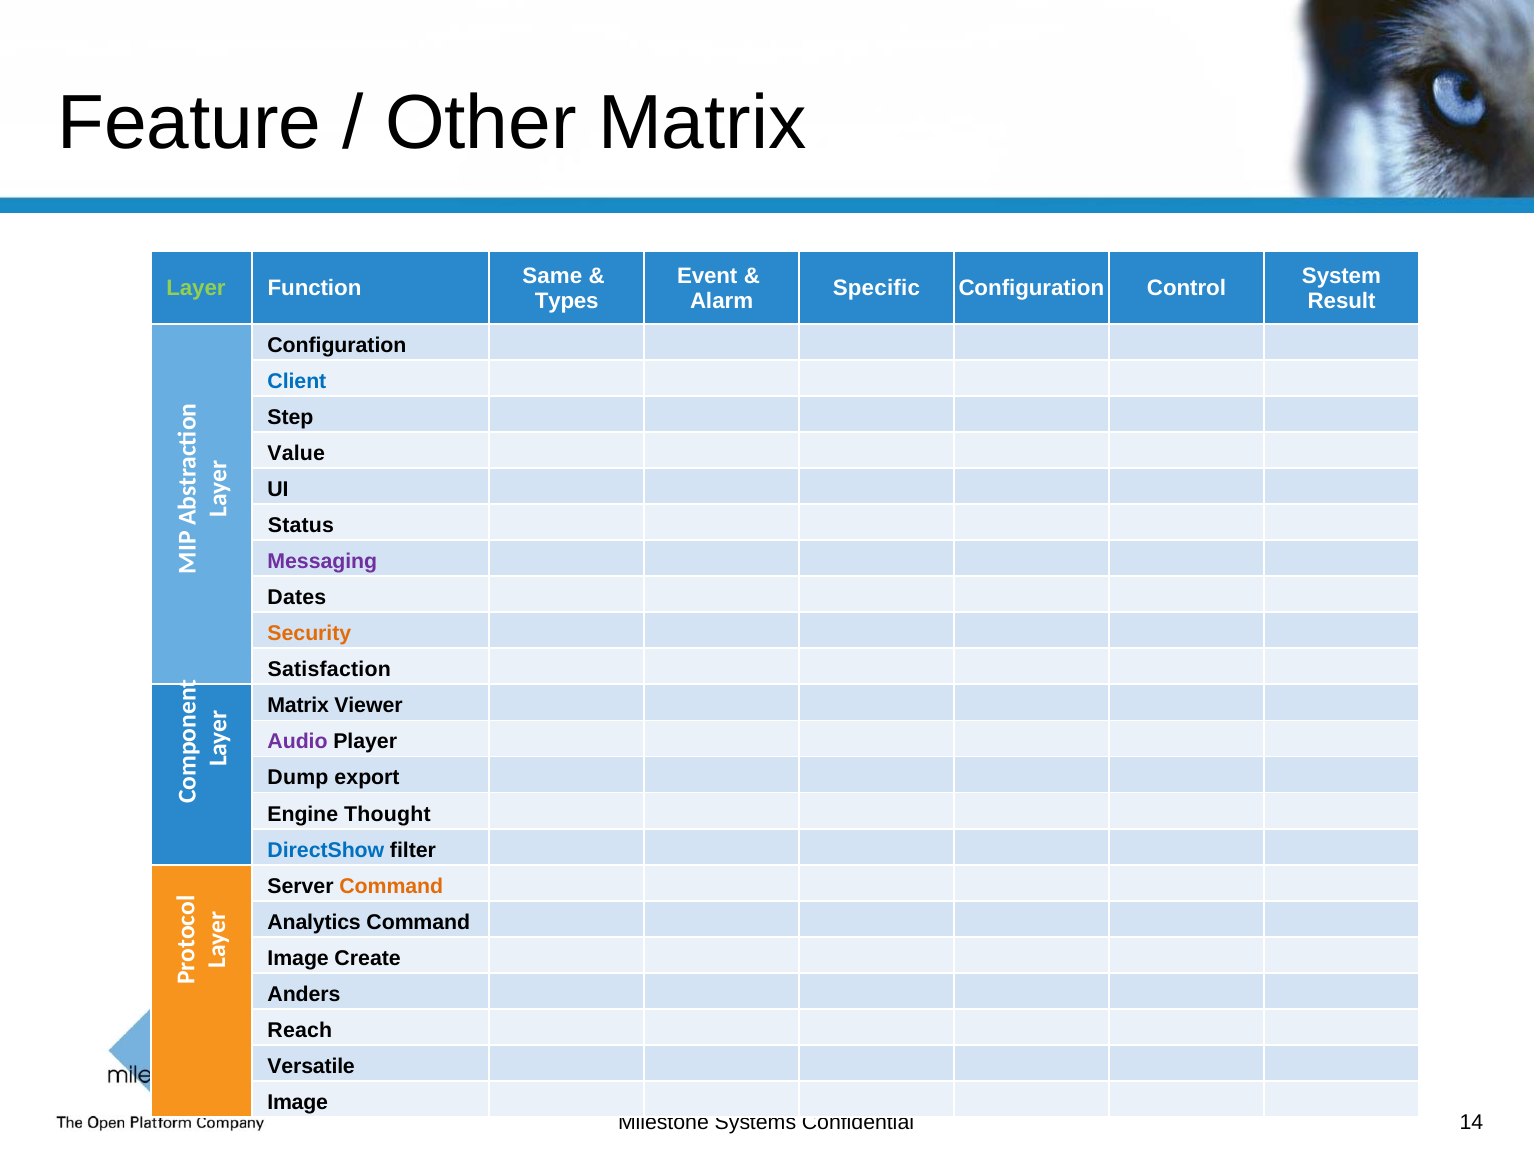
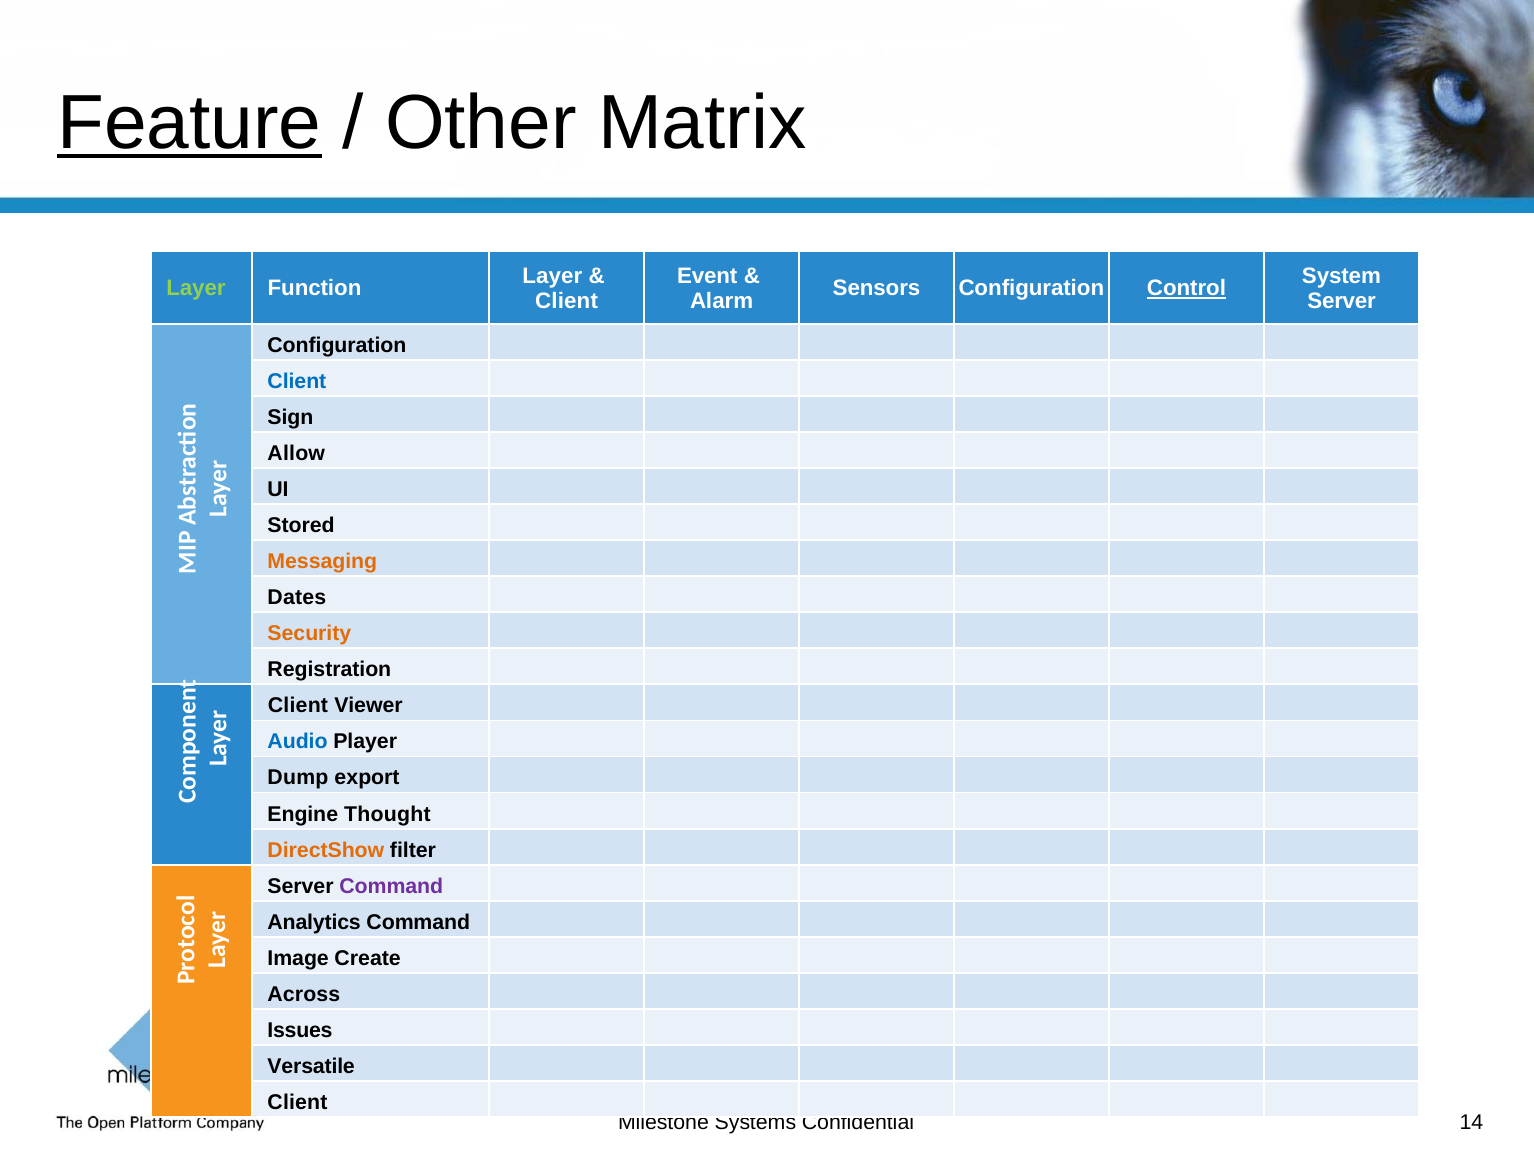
Feature underline: none -> present
Same at (552, 276): Same -> Layer
Specific: Specific -> Sensors
Control underline: none -> present
Types at (567, 301): Types -> Client
Result at (1342, 301): Result -> Server
Step: Step -> Sign
Value: Value -> Allow
Status: Status -> Stored
Messaging colour: purple -> orange
Satisfaction: Satisfaction -> Registration
Matrix at (298, 705): Matrix -> Client
Audio colour: purple -> blue
DirectShow colour: blue -> orange
Command at (391, 886) colour: orange -> purple
Anders: Anders -> Across
Reach: Reach -> Issues
Image at (298, 1102): Image -> Client
